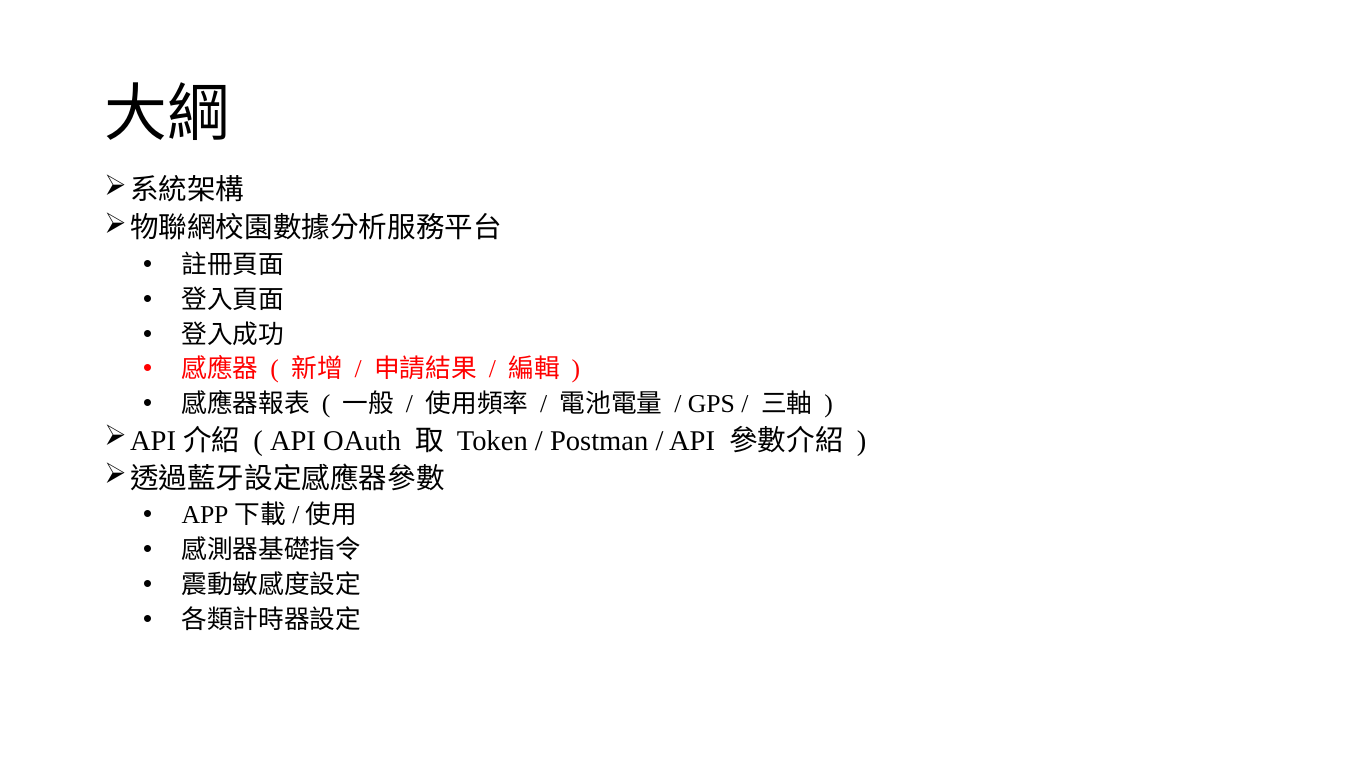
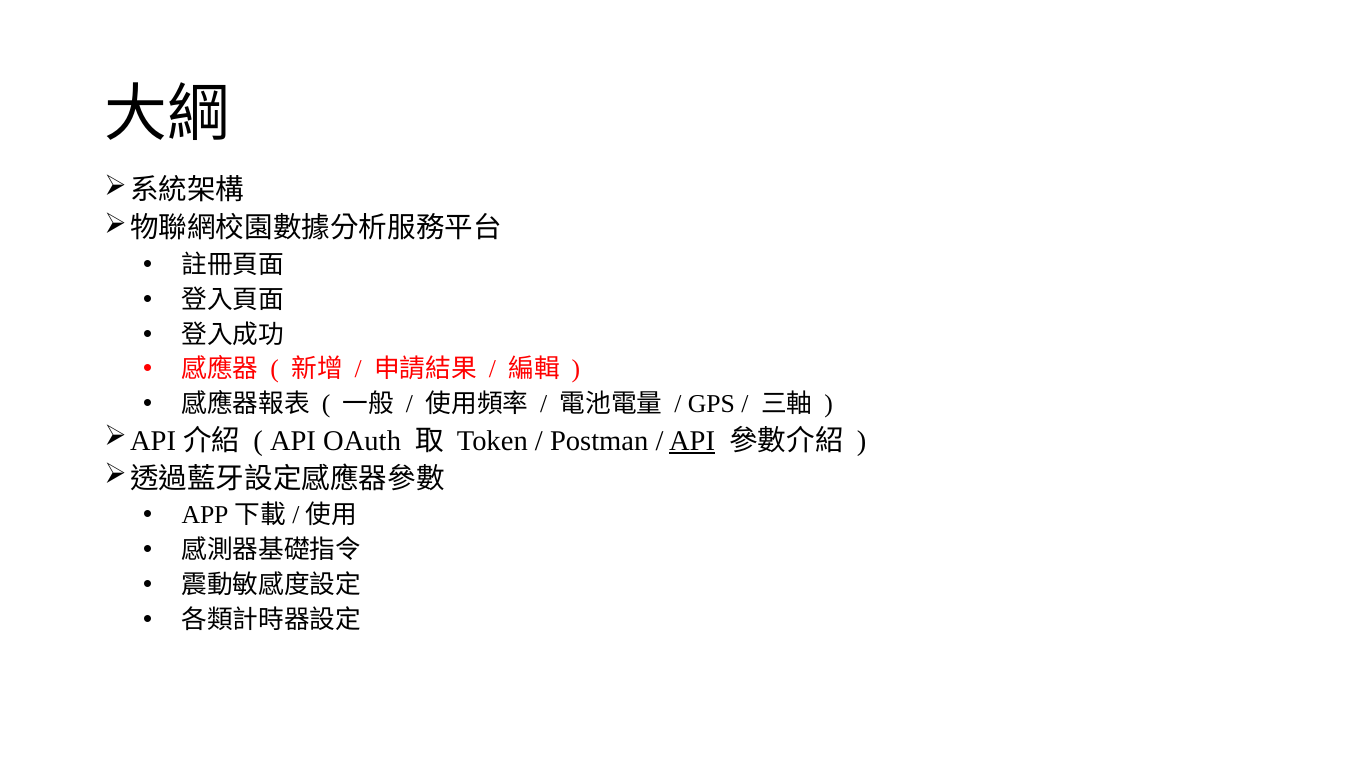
API at (692, 440) underline: none -> present
